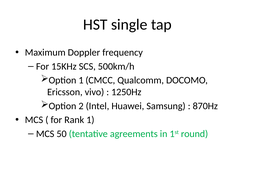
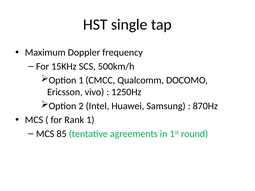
50: 50 -> 85
